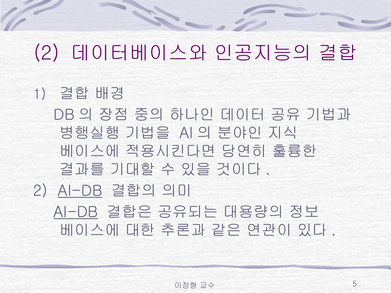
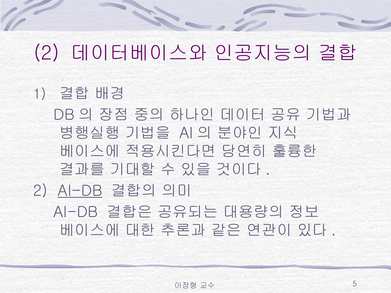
AI-DB at (76, 212) underline: present -> none
